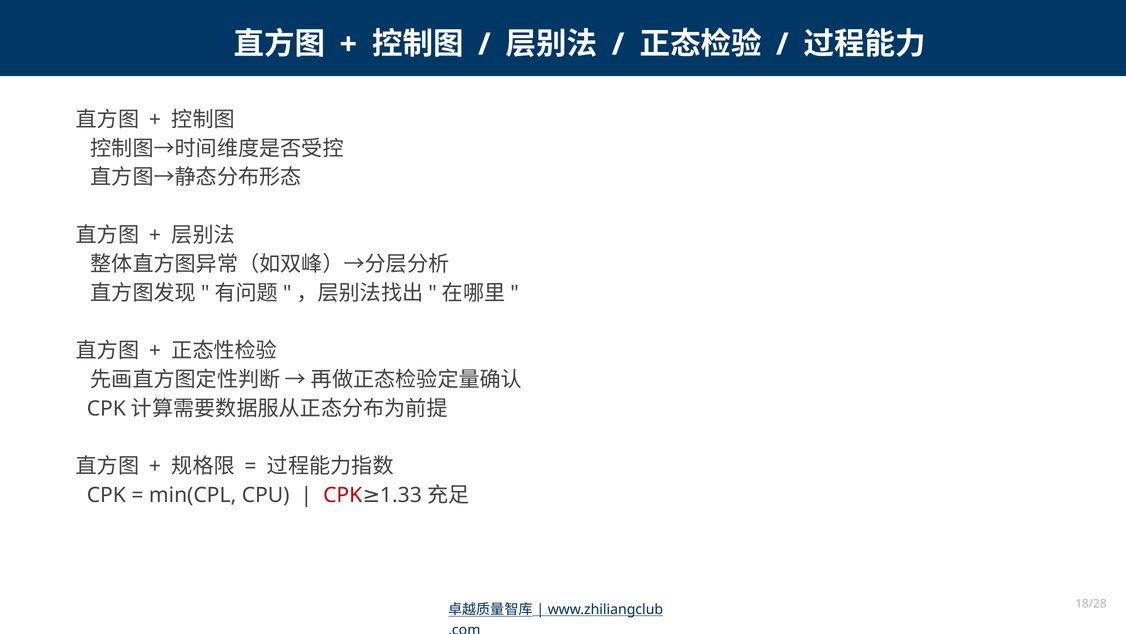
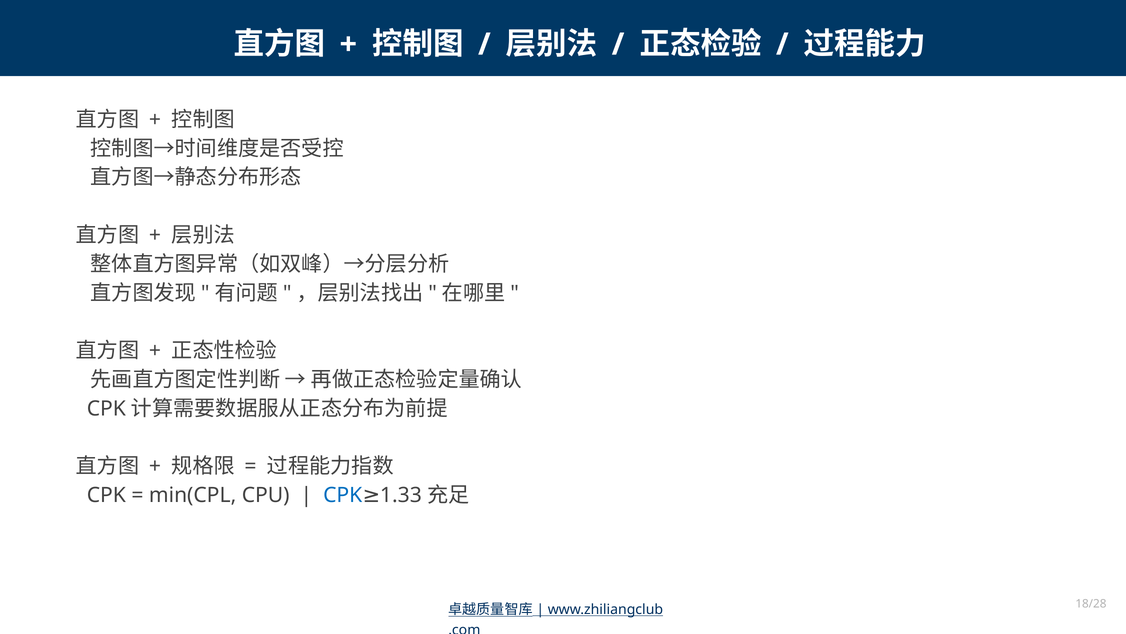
CPK at (343, 495) colour: red -> blue
